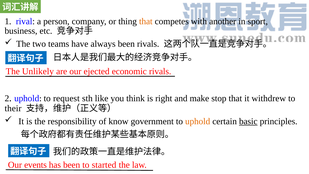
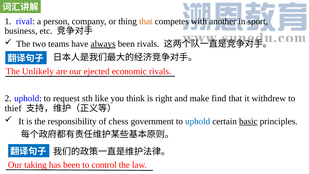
always underline: none -> present
stop: stop -> find
their: their -> thief
know: know -> chess
uphold at (198, 121) colour: orange -> blue
events: events -> taking
started: started -> control
